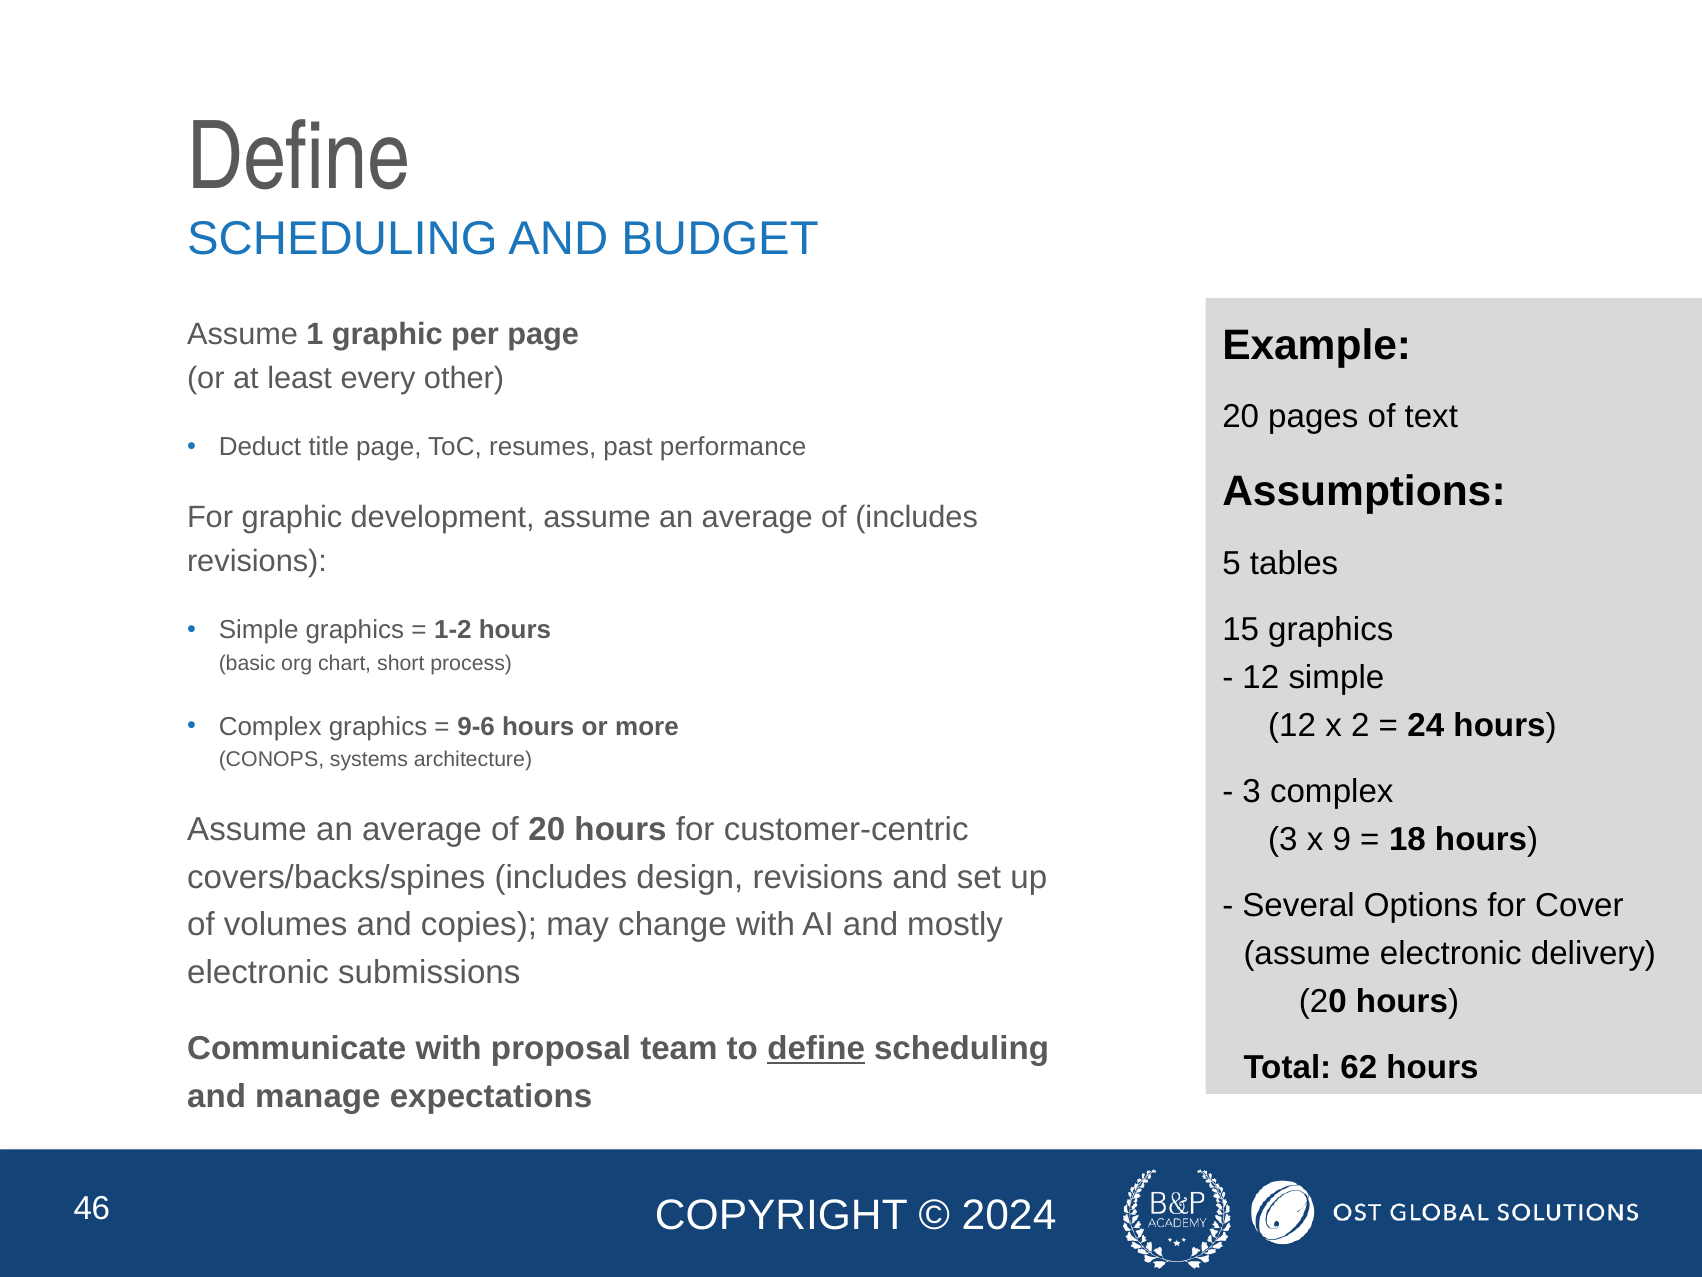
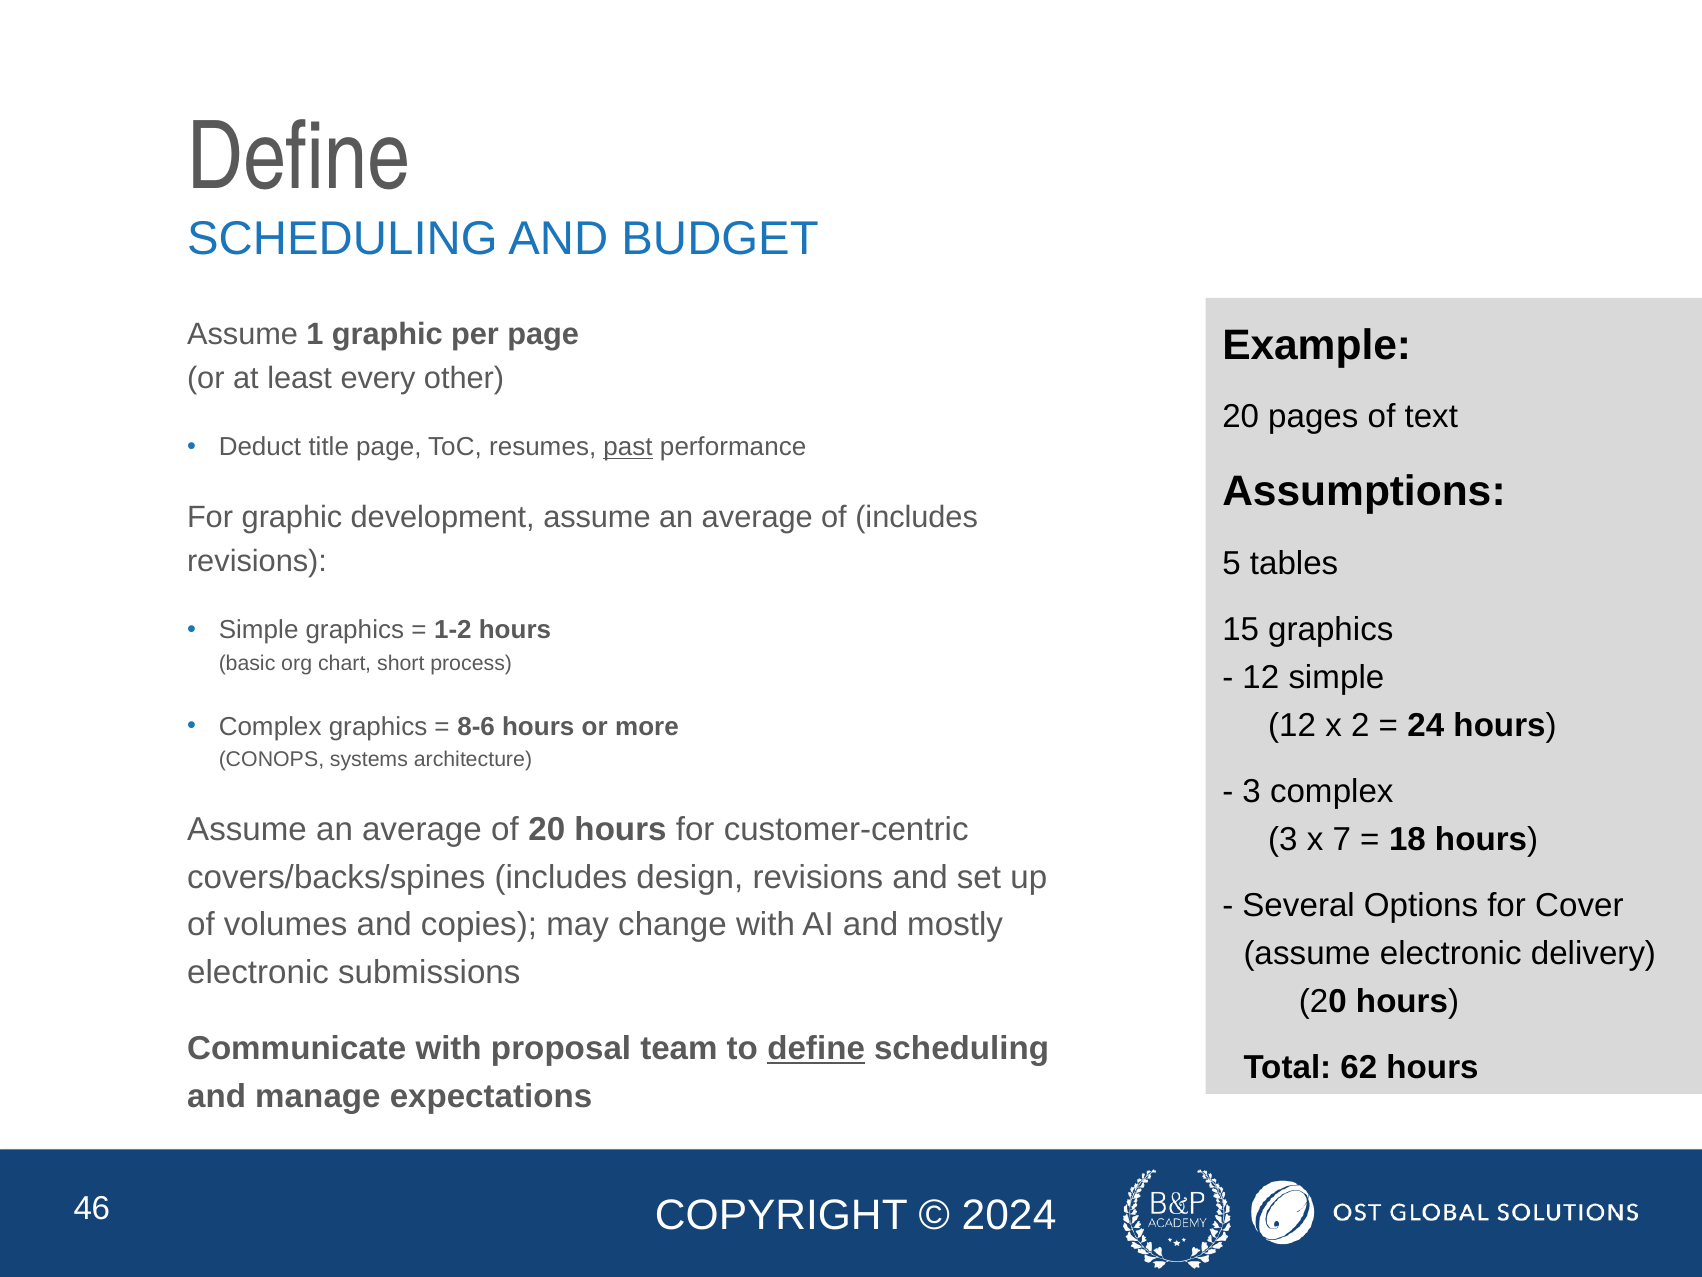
past underline: none -> present
9-6: 9-6 -> 8-6
9: 9 -> 7
